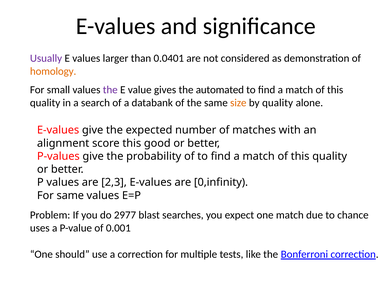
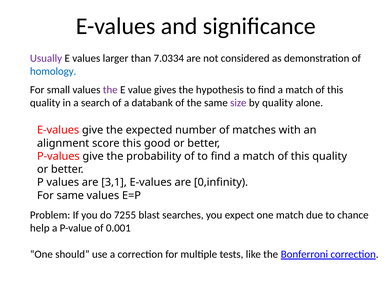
0.0401: 0.0401 -> 7.0334
homology colour: orange -> blue
automated: automated -> hypothesis
size colour: orange -> purple
2,3: 2,3 -> 3,1
2977: 2977 -> 7255
uses: uses -> help
